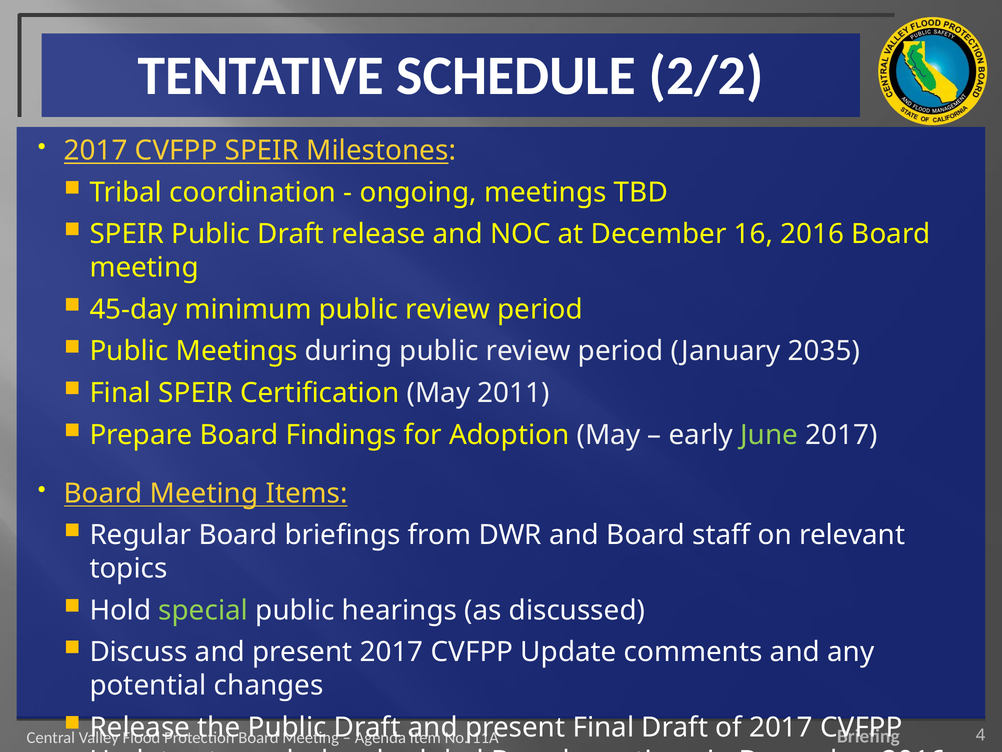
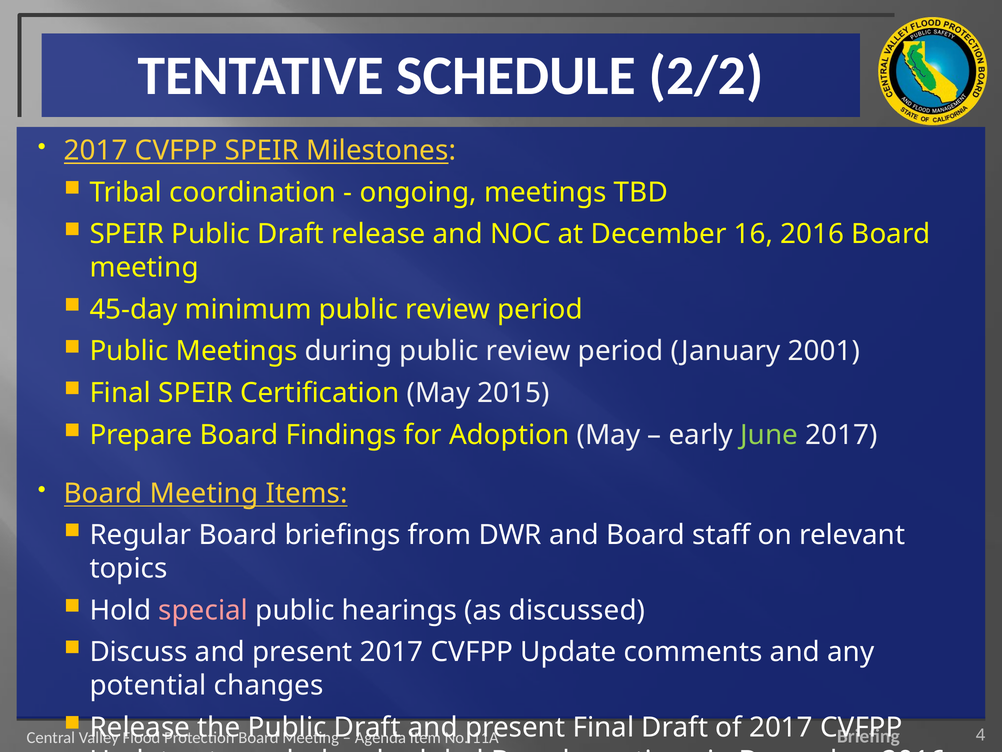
2035: 2035 -> 2001
2011: 2011 -> 2015
special colour: light green -> pink
